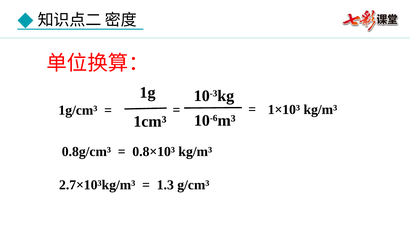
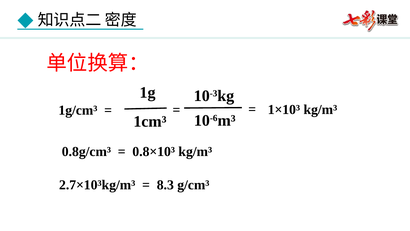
1.3: 1.3 -> 8.3
